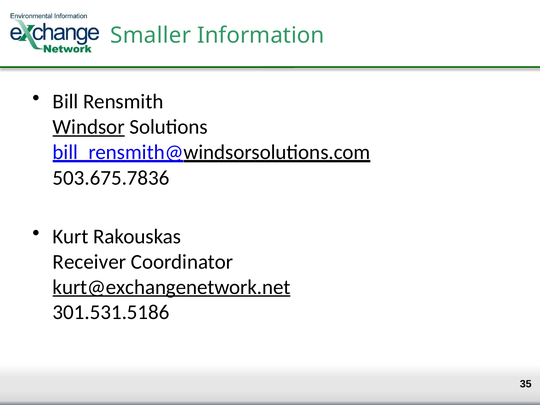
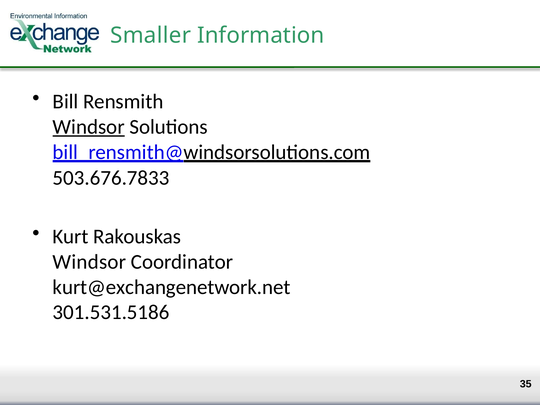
503.675.7836: 503.675.7836 -> 503.676.7833
Receiver at (89, 262): Receiver -> Windsor
kurt@exchangenetwork.net underline: present -> none
